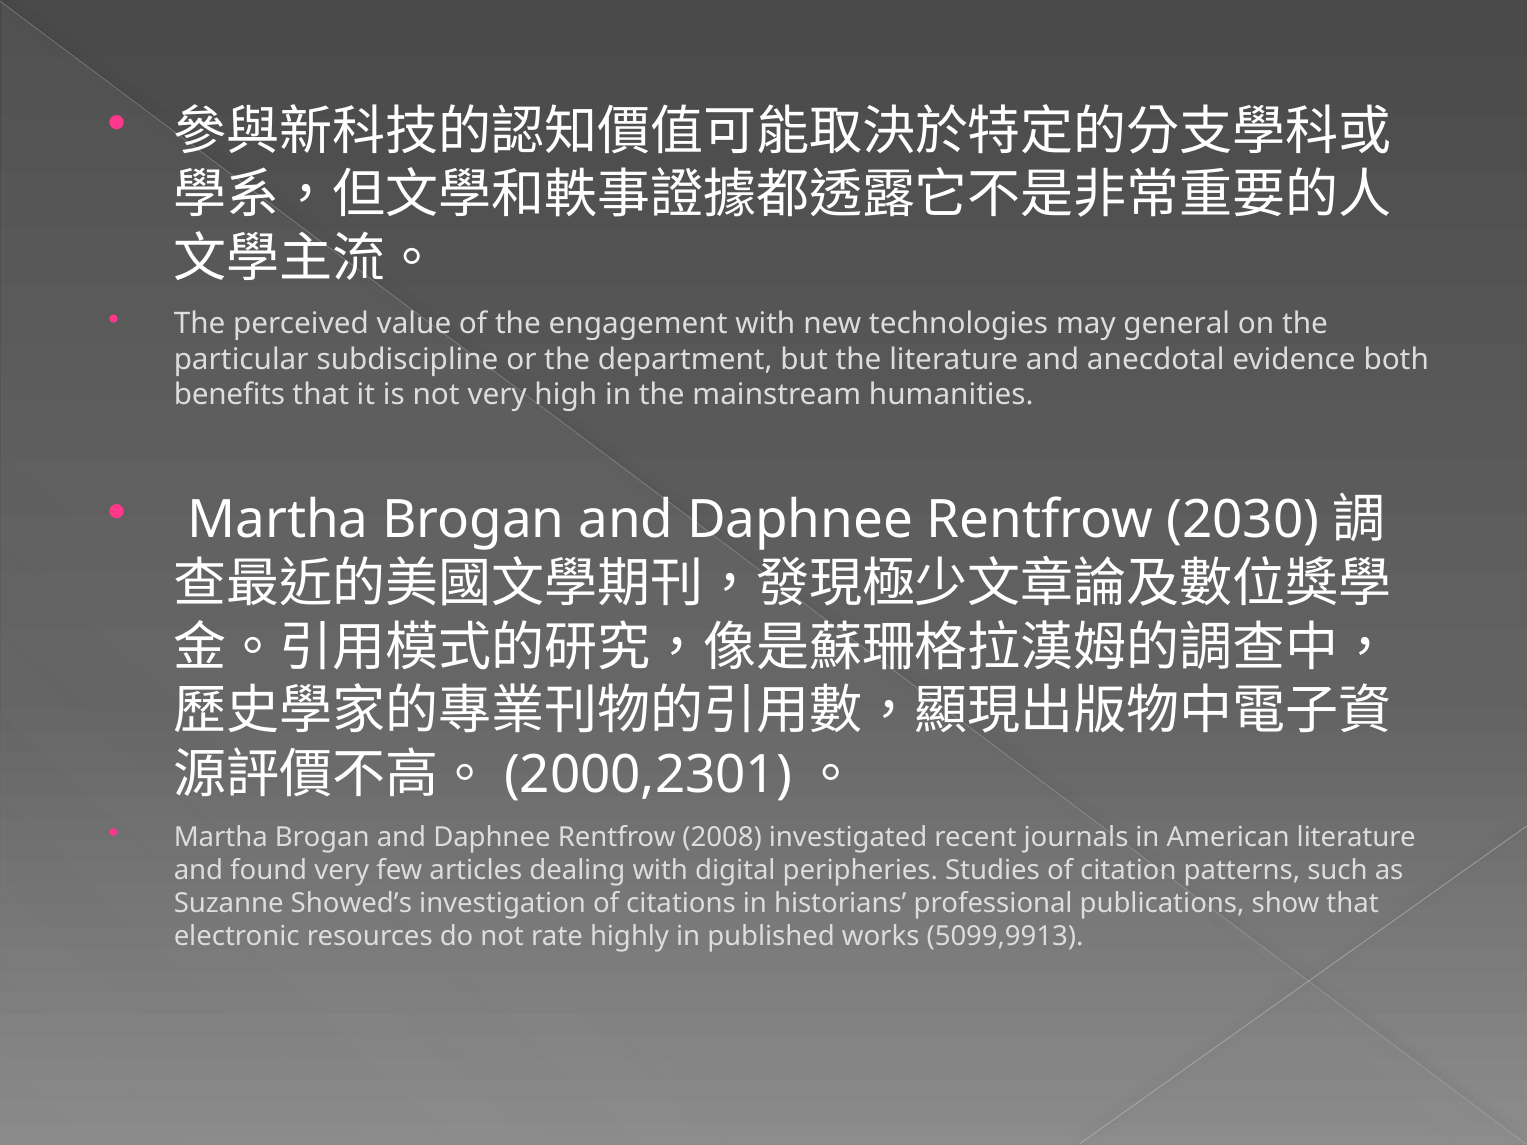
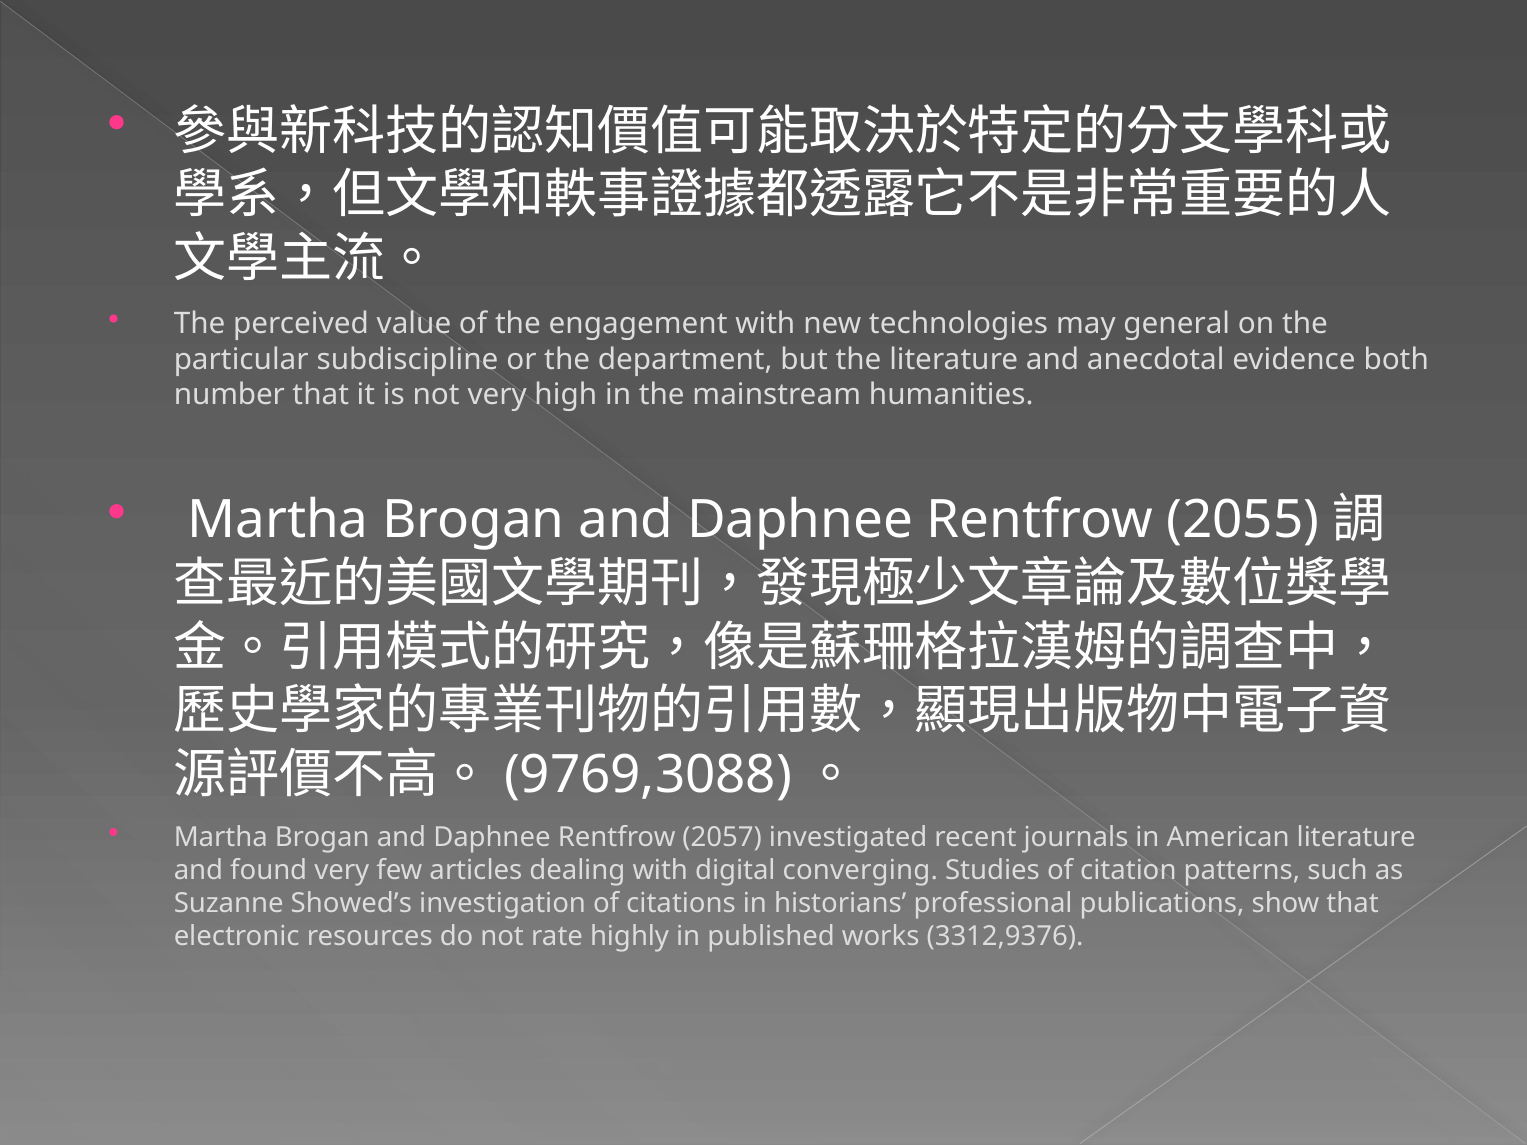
benefits: benefits -> number
2030: 2030 -> 2055
2000,2301: 2000,2301 -> 9769,3088
2008: 2008 -> 2057
peripheries: peripheries -> converging
5099,9913: 5099,9913 -> 3312,9376
